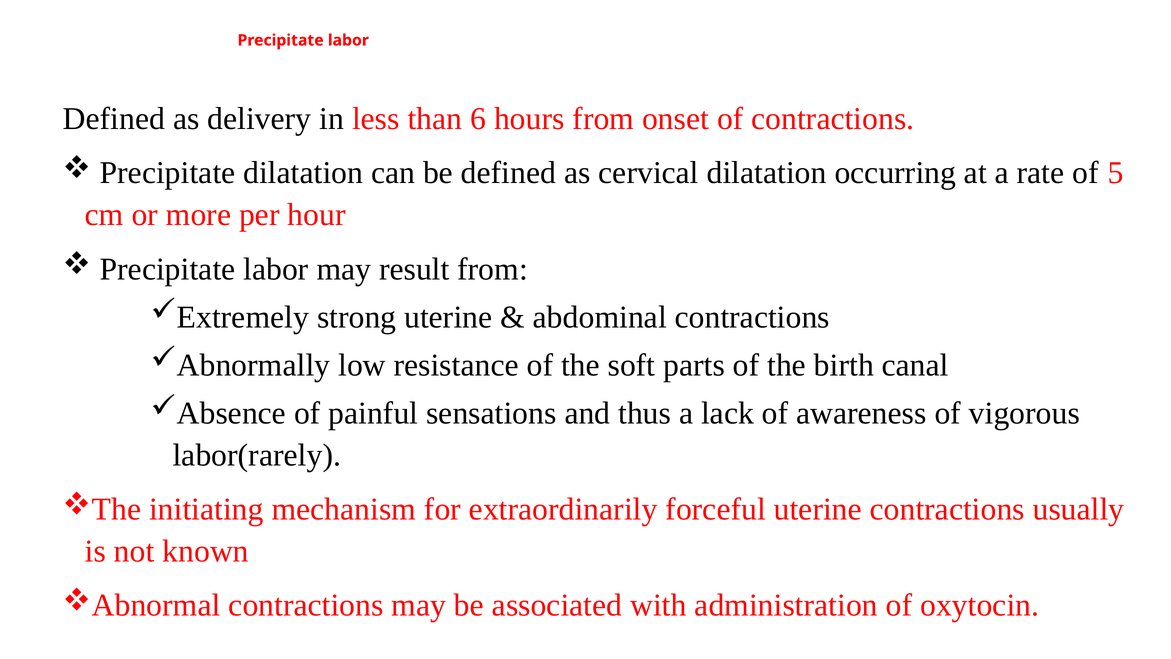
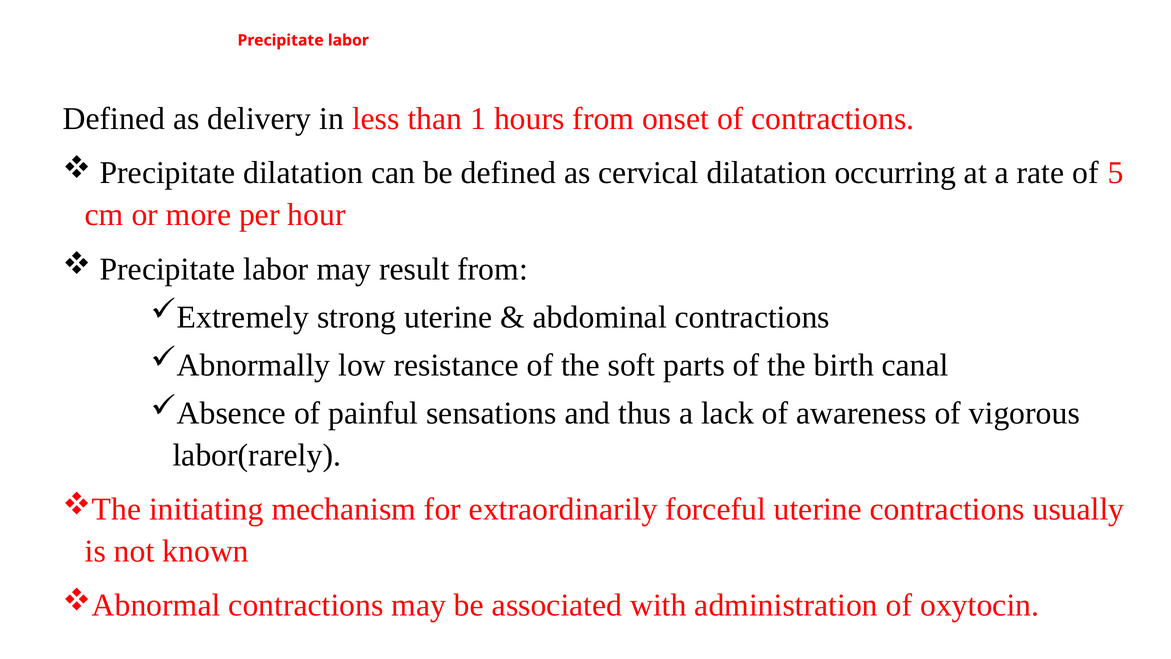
6: 6 -> 1
